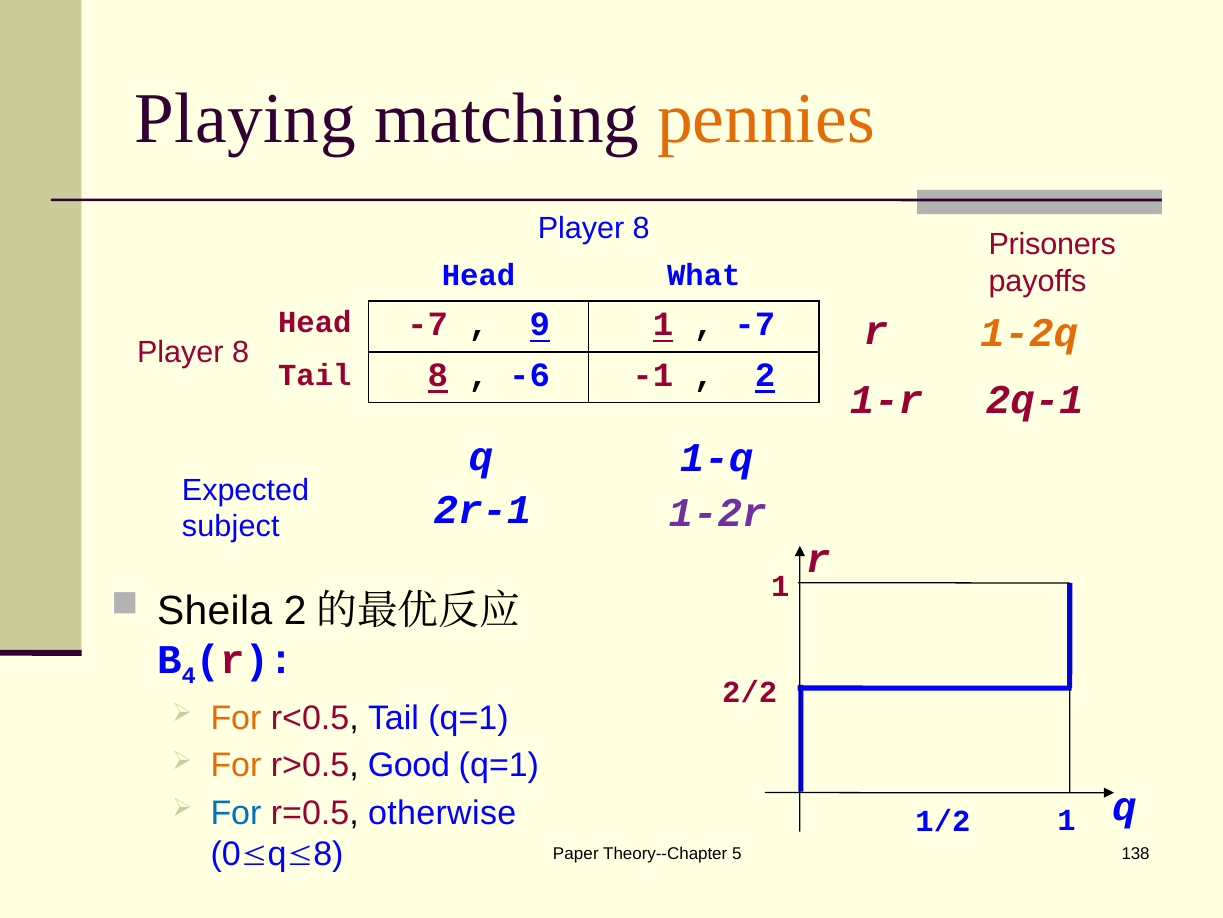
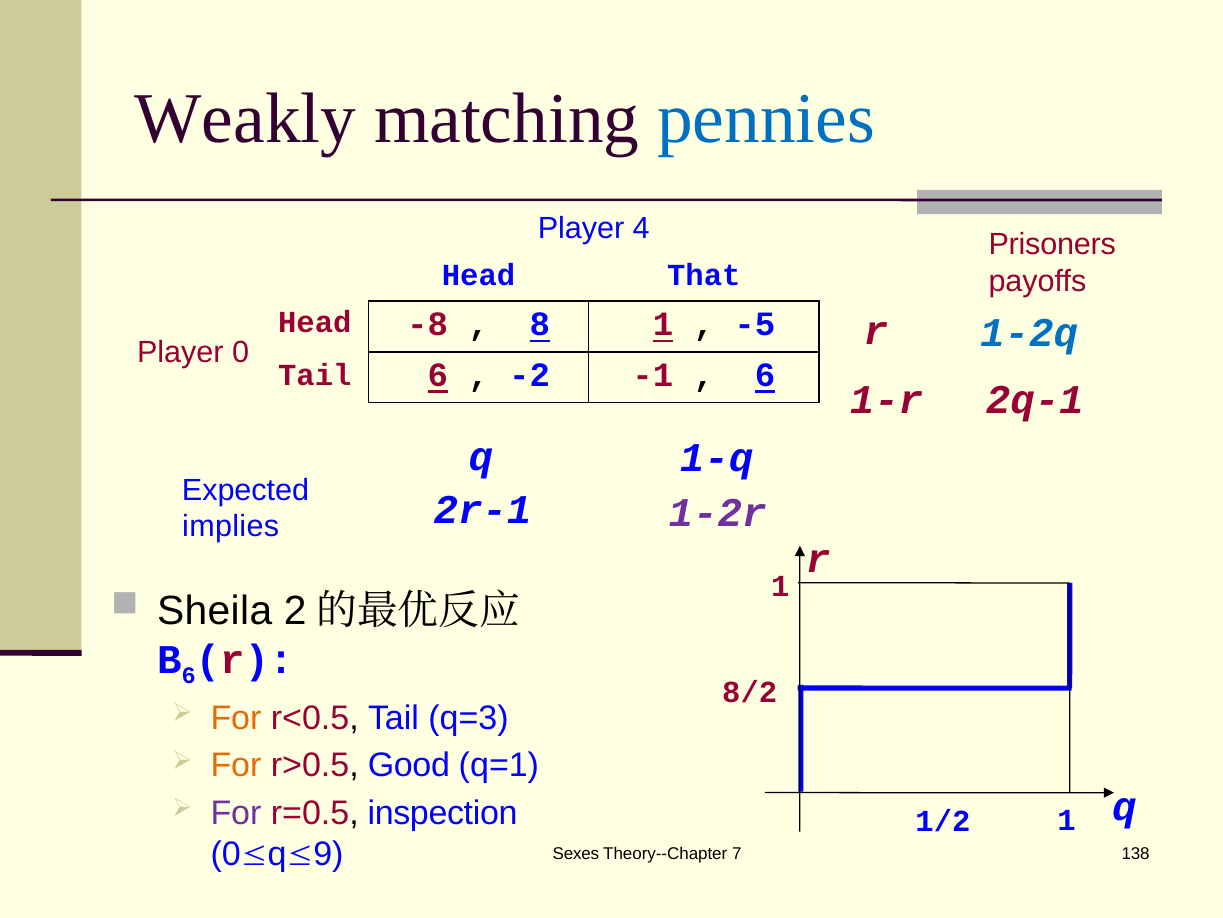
Playing: Playing -> Weakly
pennies colour: orange -> blue
8 at (641, 228): 8 -> 4
What: What -> That
Head -7: -7 -> -8
9: 9 -> 8
-7 at (755, 324): -7 -> -5
1-2q colour: orange -> blue
8 at (241, 352): 8 -> 0
Tail 8: 8 -> 6
-6: -6 -> -2
2 at (765, 375): 2 -> 6
subject: subject -> implies
4 at (189, 675): 4 -> 6
2/2: 2/2 -> 8/2
Tail q=1: q=1 -> q=3
For at (236, 813) colour: blue -> purple
otherwise: otherwise -> inspection
8 at (328, 853): 8 -> 9
Paper: Paper -> Sexes
5: 5 -> 7
